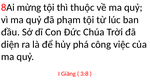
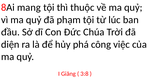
mừng: mừng -> mang
